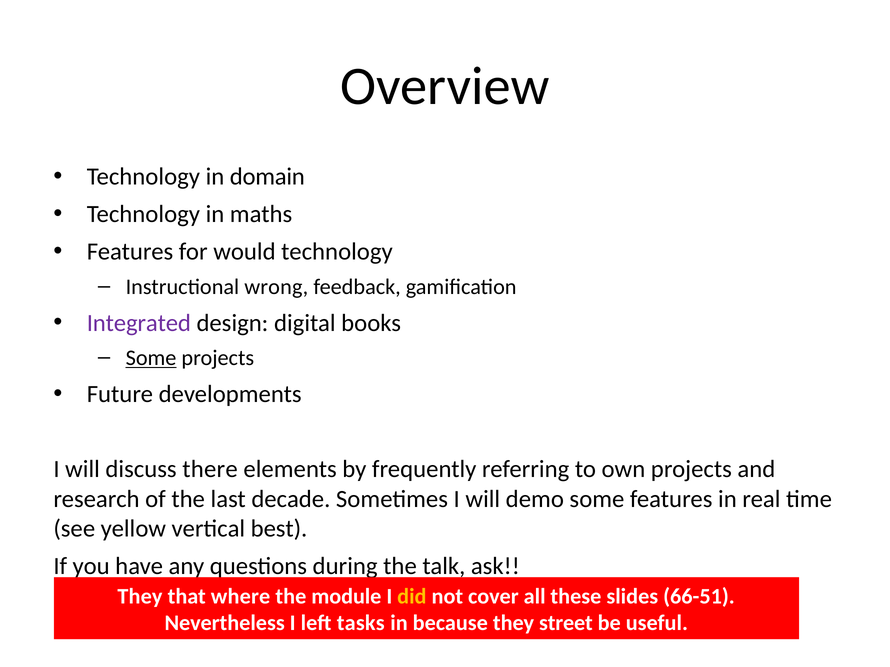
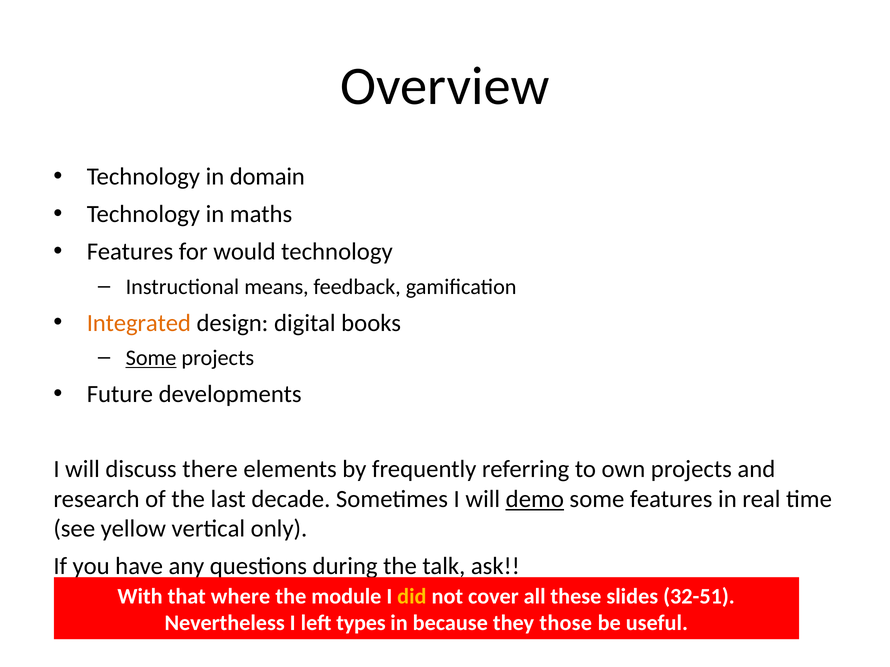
wrong: wrong -> means
Integrated colour: purple -> orange
demo underline: none -> present
best: best -> only
They at (140, 597): They -> With
66-51: 66-51 -> 32-51
tasks: tasks -> types
street: street -> those
